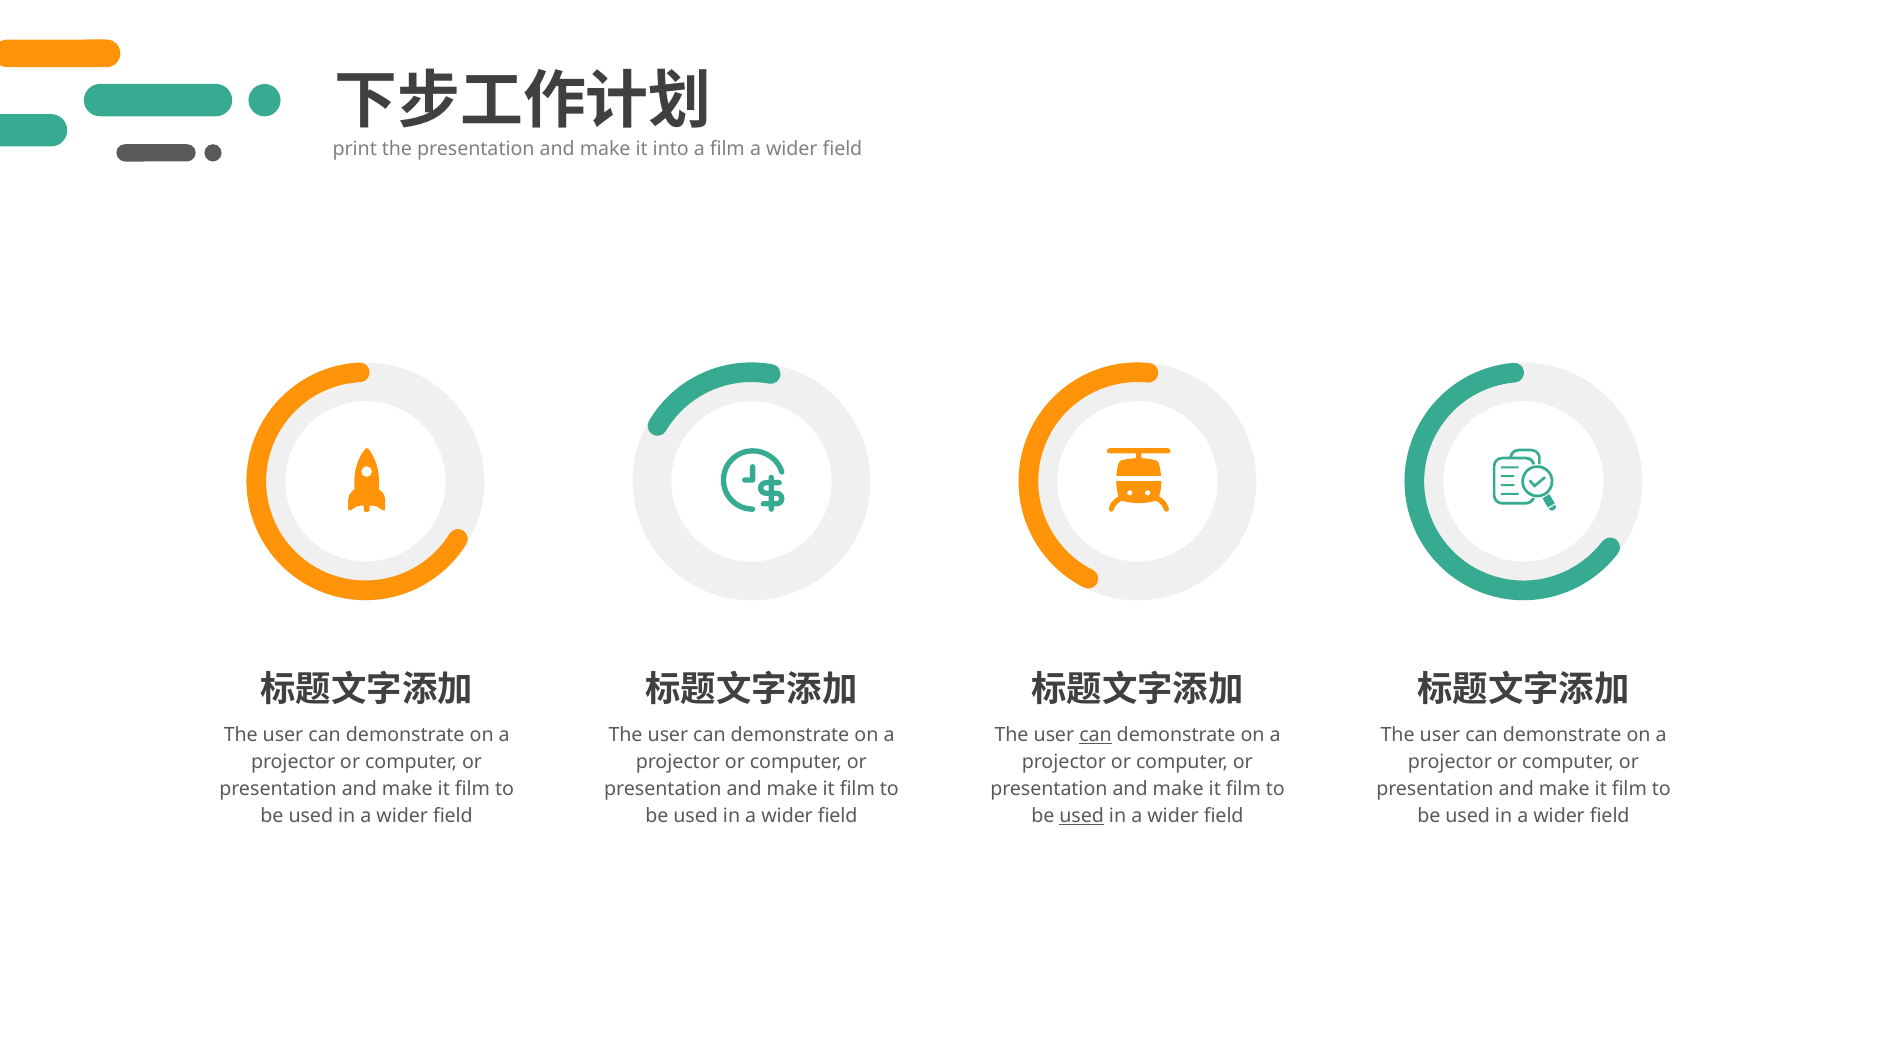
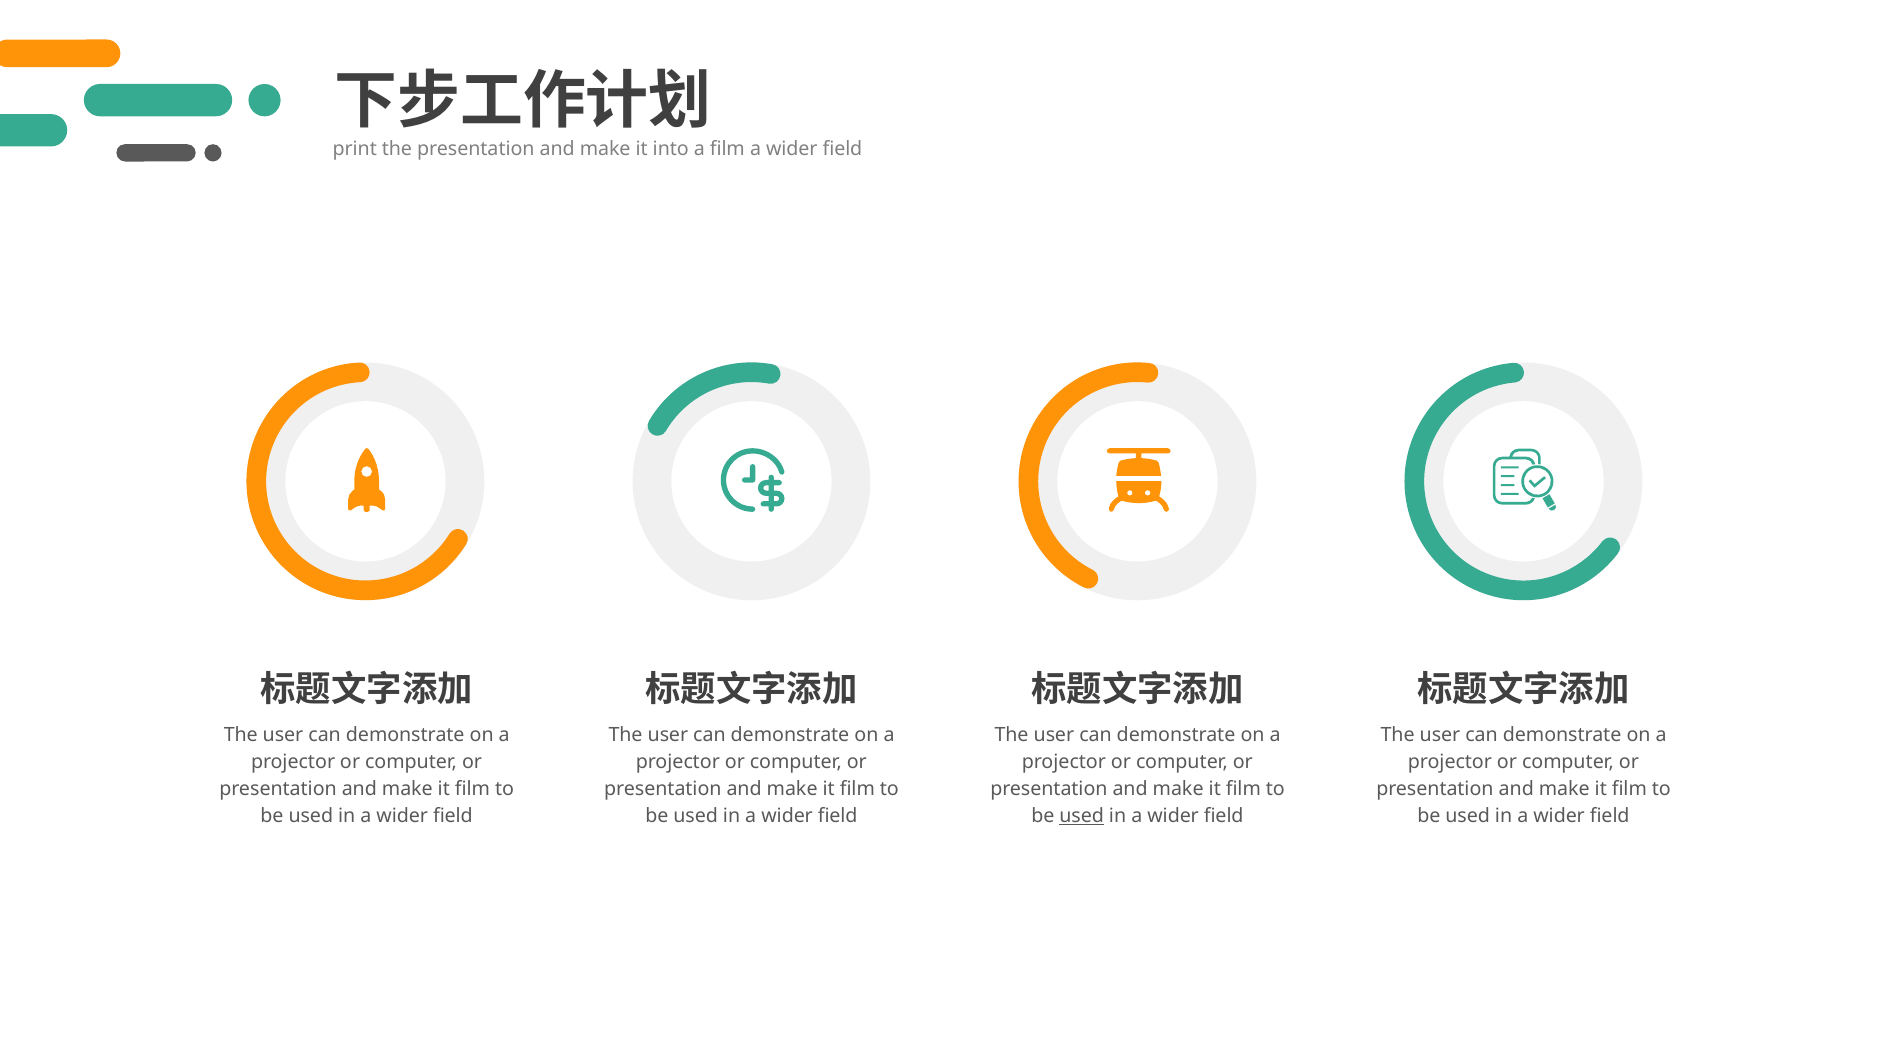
can at (1096, 735) underline: present -> none
